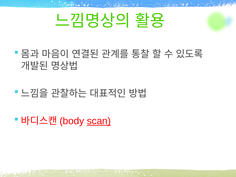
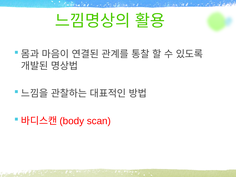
scan underline: present -> none
